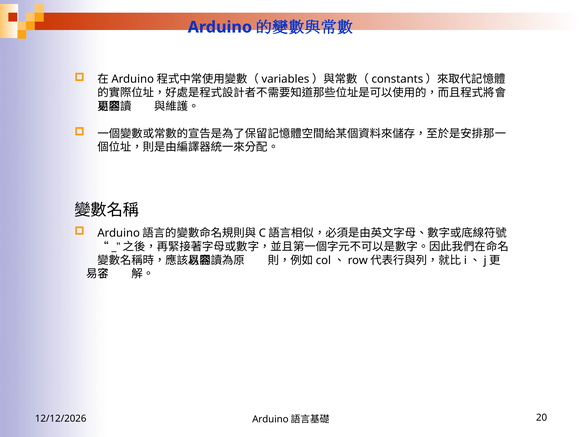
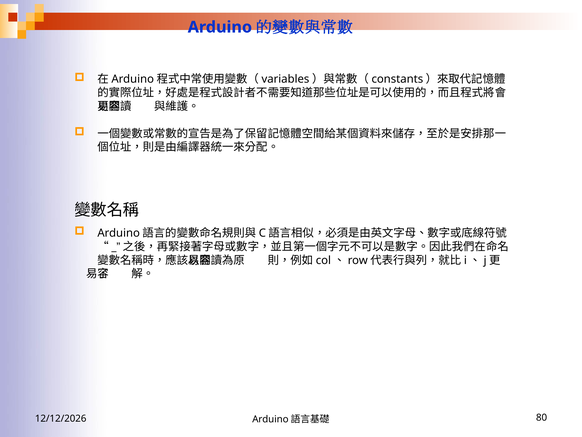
20: 20 -> 80
